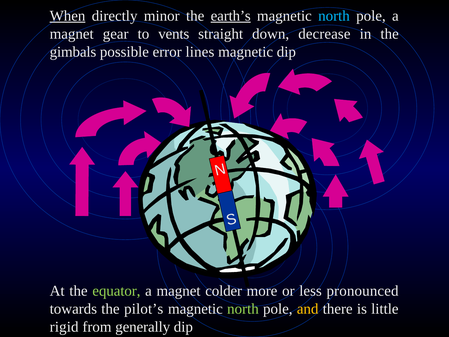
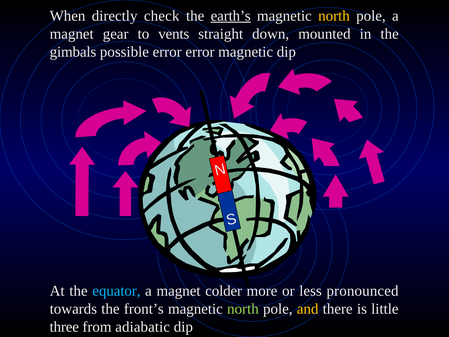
When underline: present -> none
minor: minor -> check
north at (334, 16) colour: light blue -> yellow
decrease: decrease -> mounted
error lines: lines -> error
equator colour: light green -> light blue
pilot’s: pilot’s -> front’s
rigid: rigid -> three
generally: generally -> adiabatic
